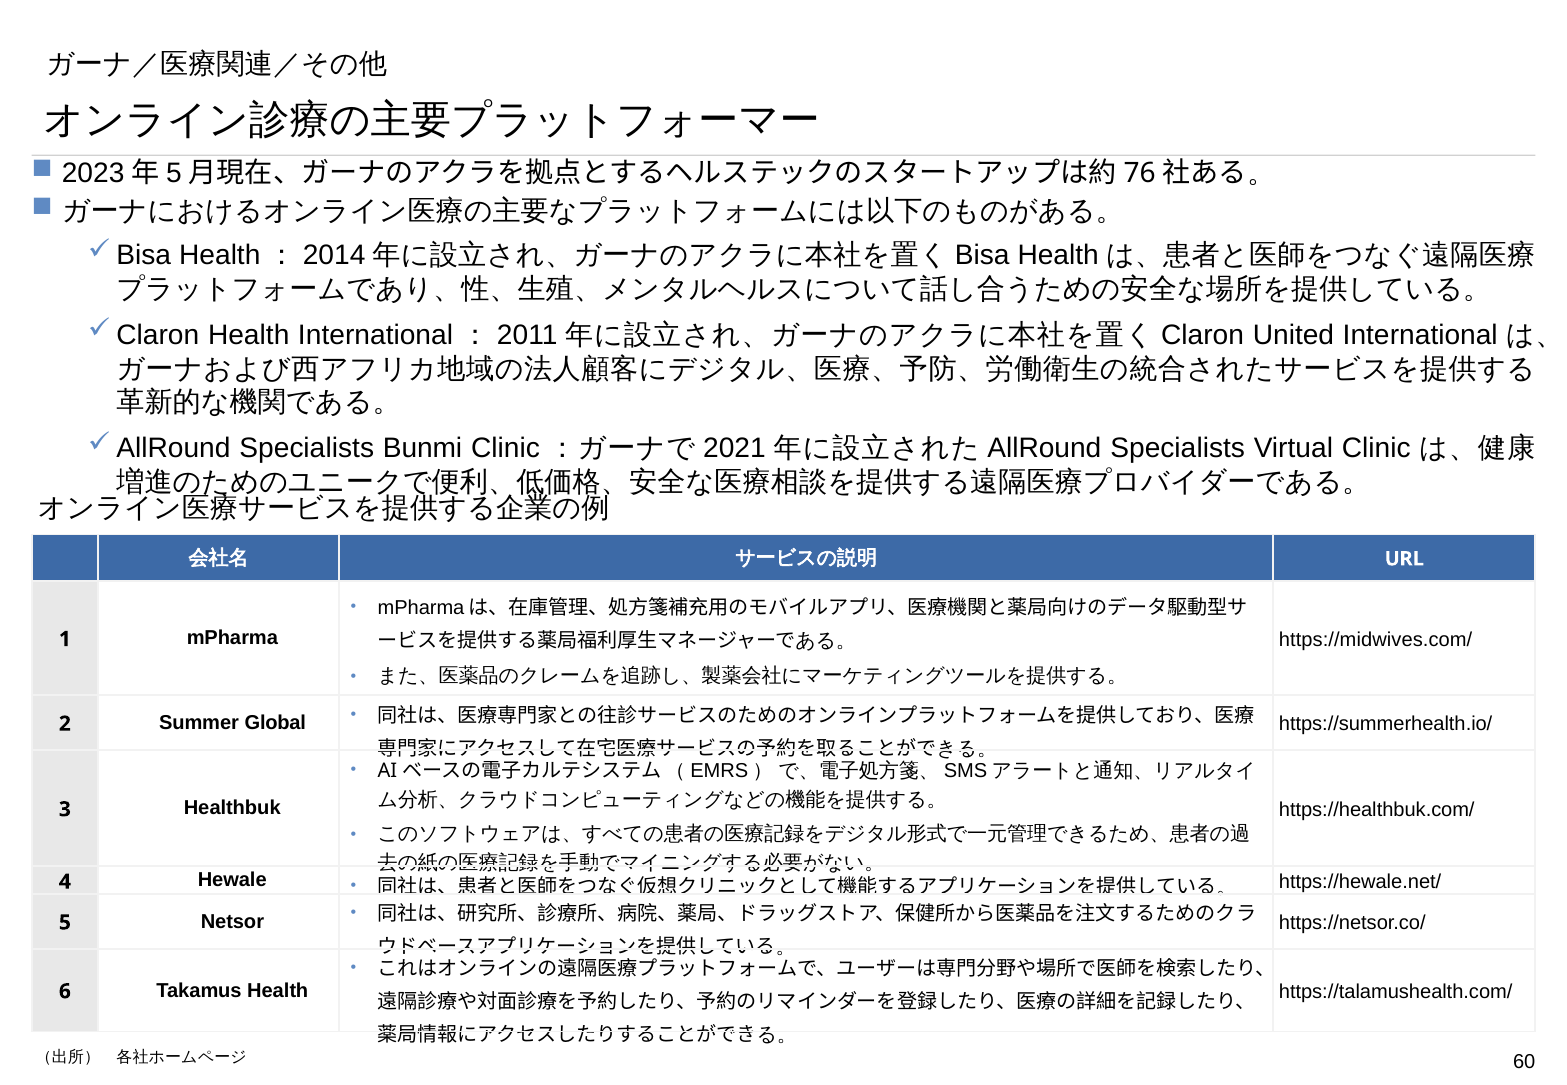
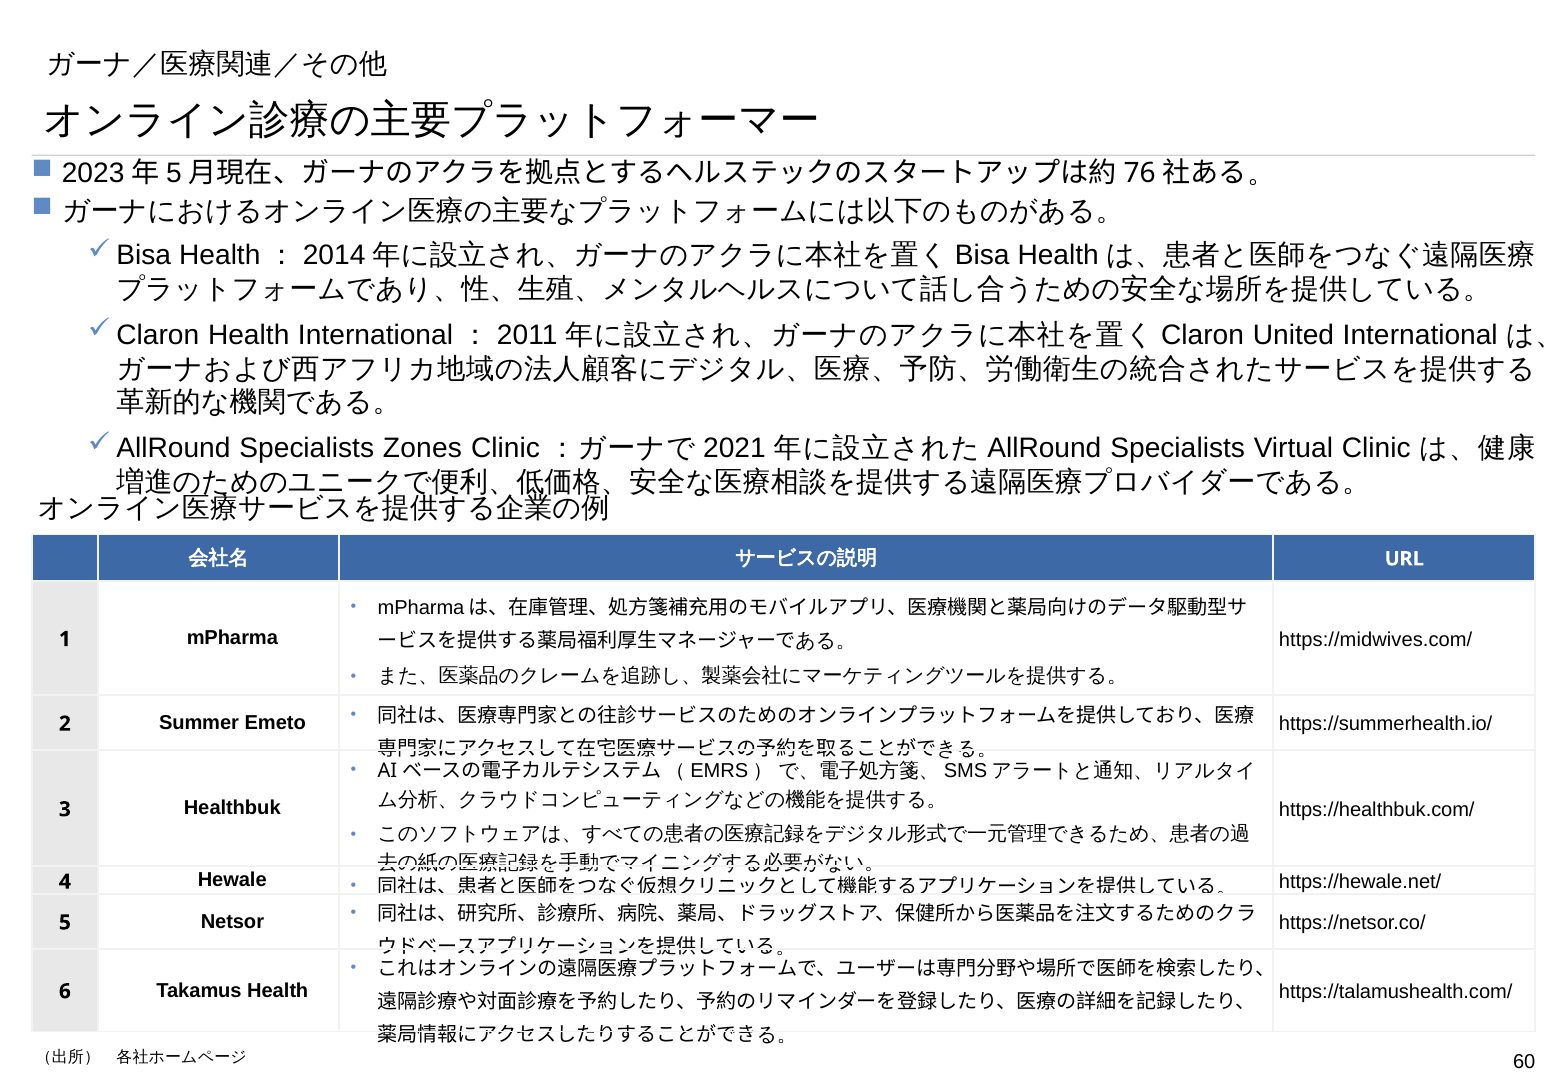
Bunmi: Bunmi -> Zones
Global: Global -> Emeto
